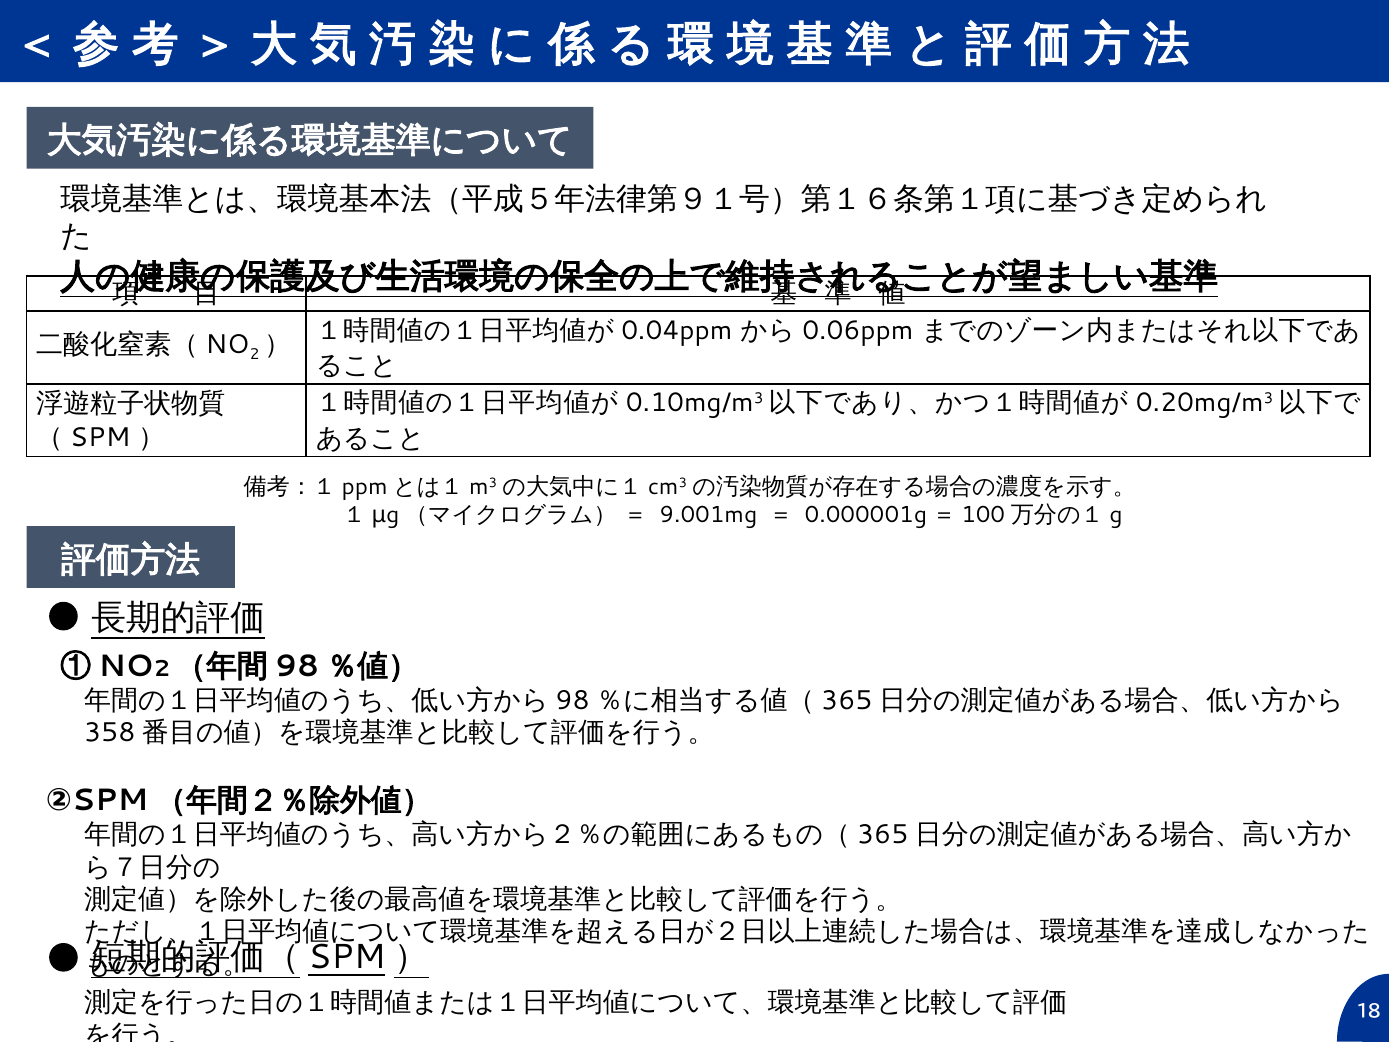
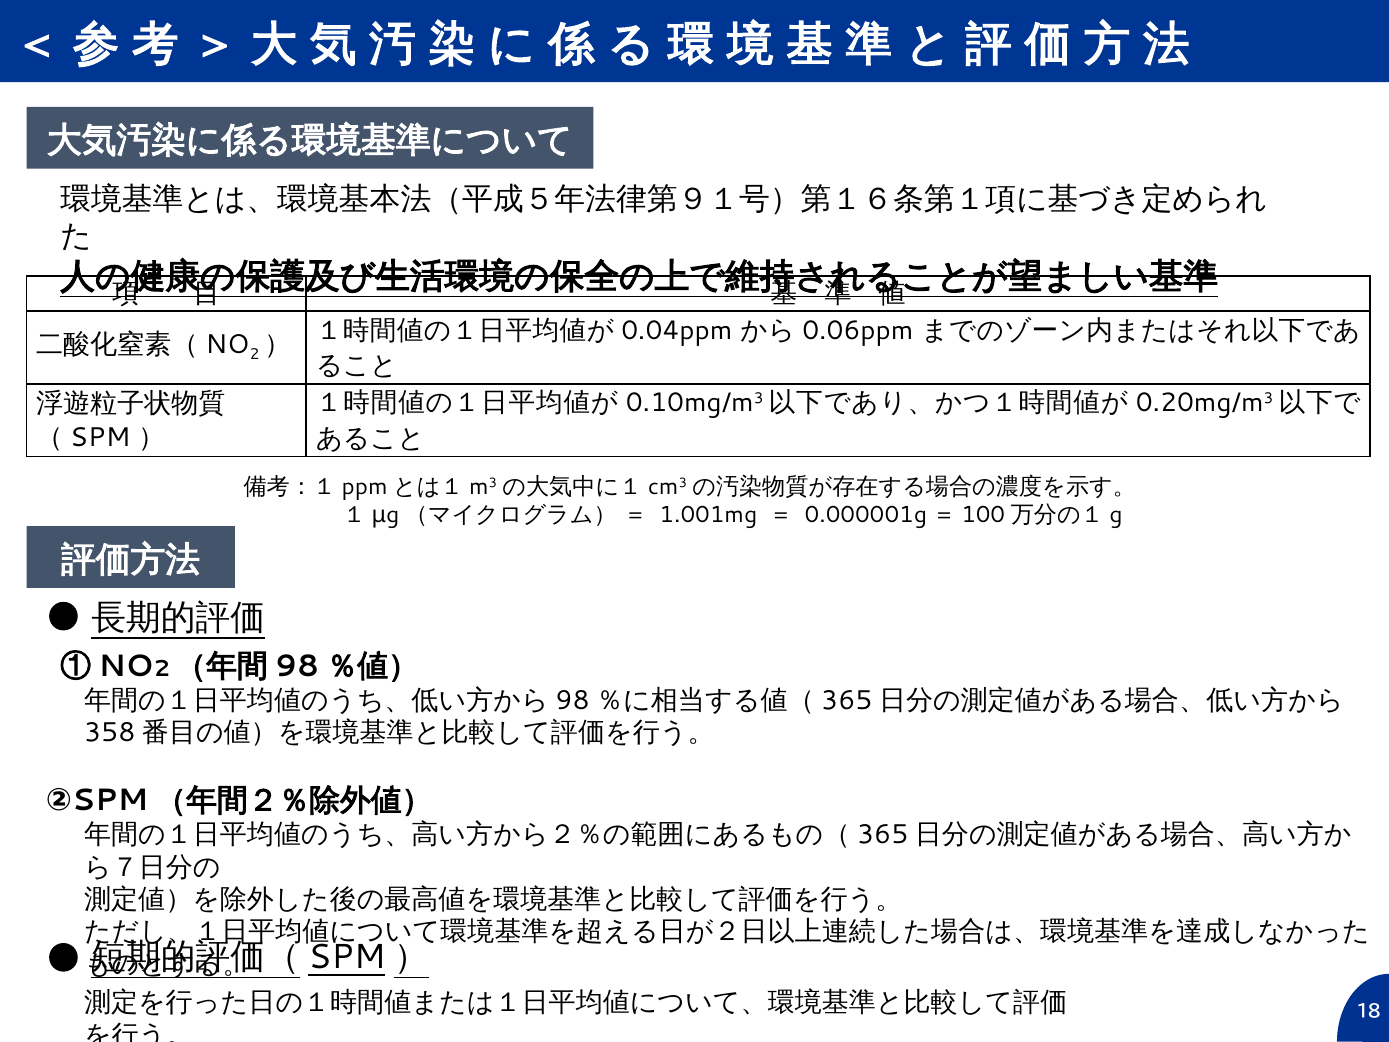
9.001mg: 9.001mg -> 1.001mg
